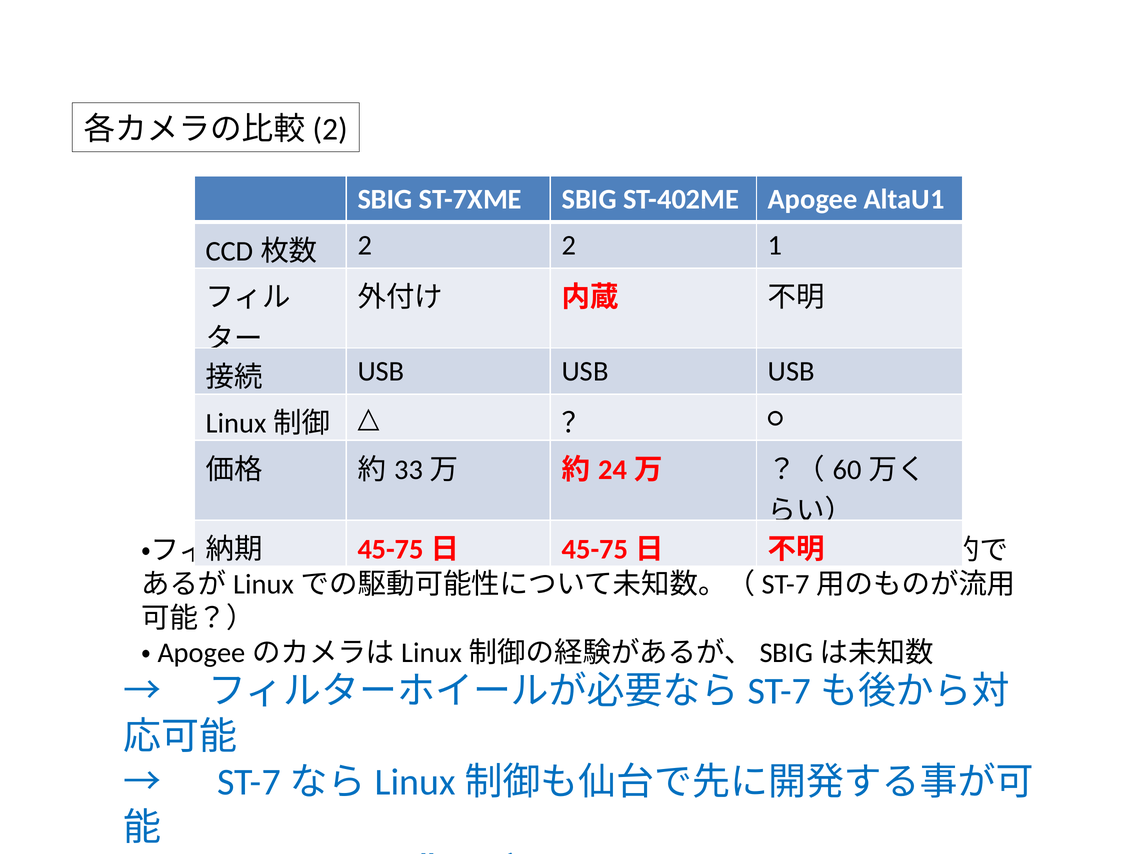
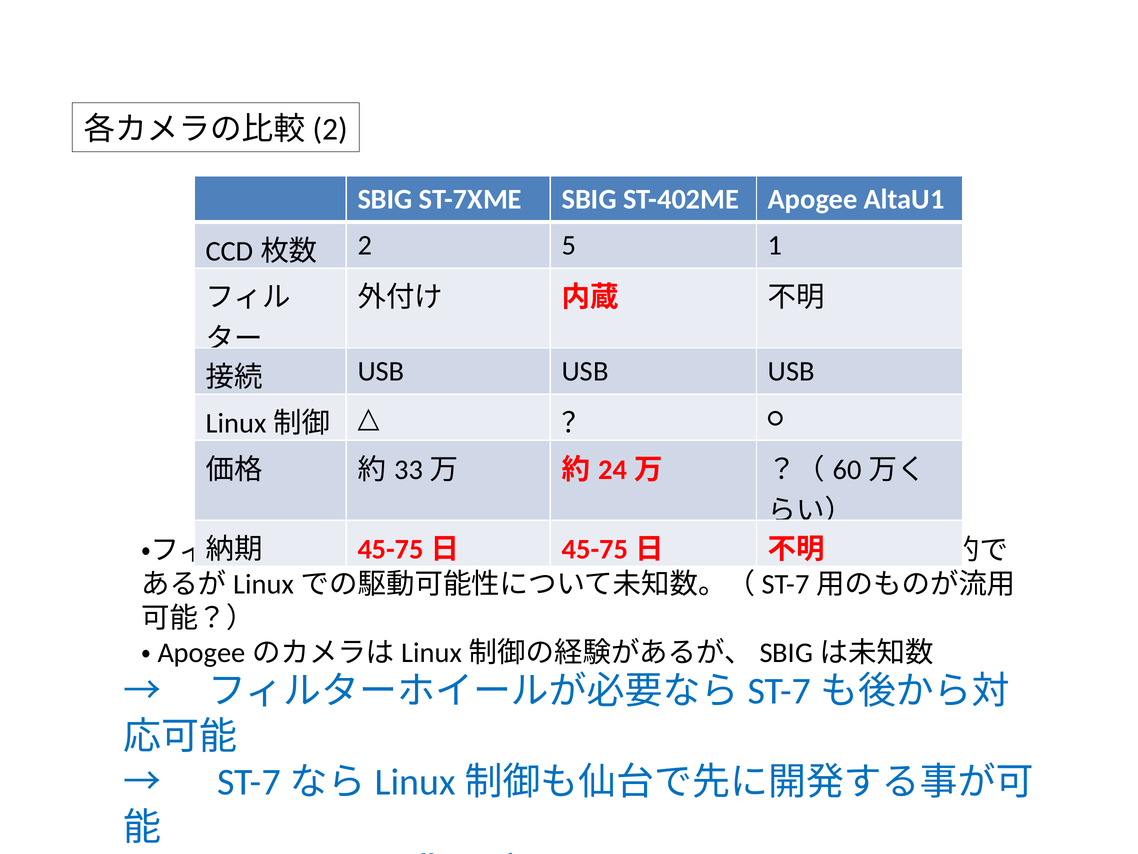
2 2: 2 -> 5
